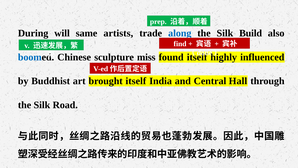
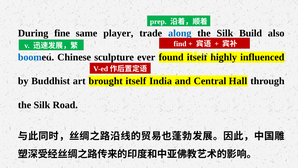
will: will -> fine
artists: artists -> player
miss: miss -> ever
